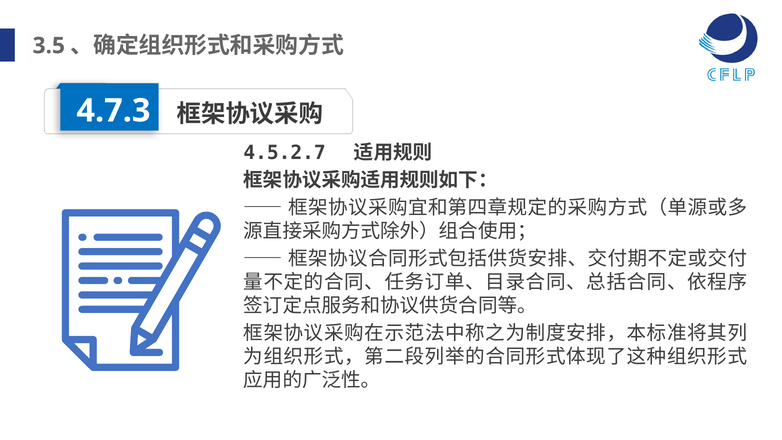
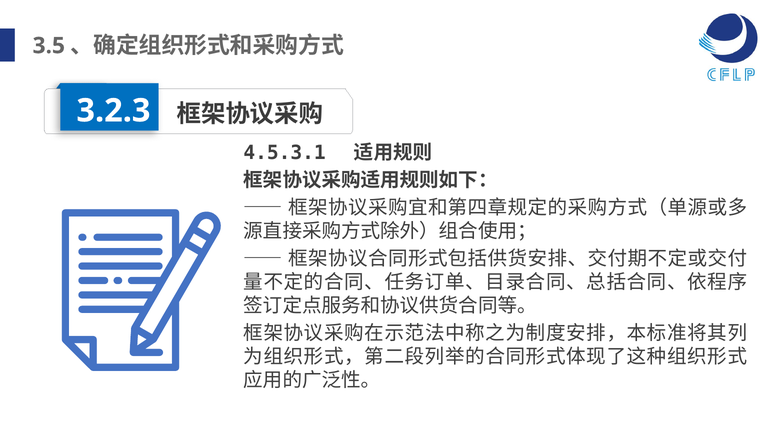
4.7.3: 4.7.3 -> 3.2.3
4.5.2.7: 4.5.2.7 -> 4.5.3.1
